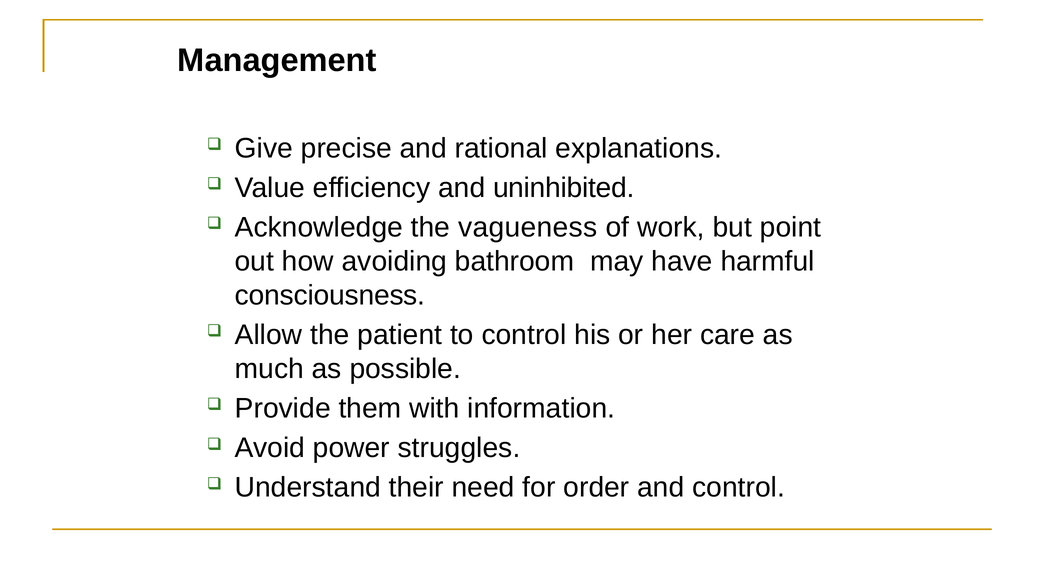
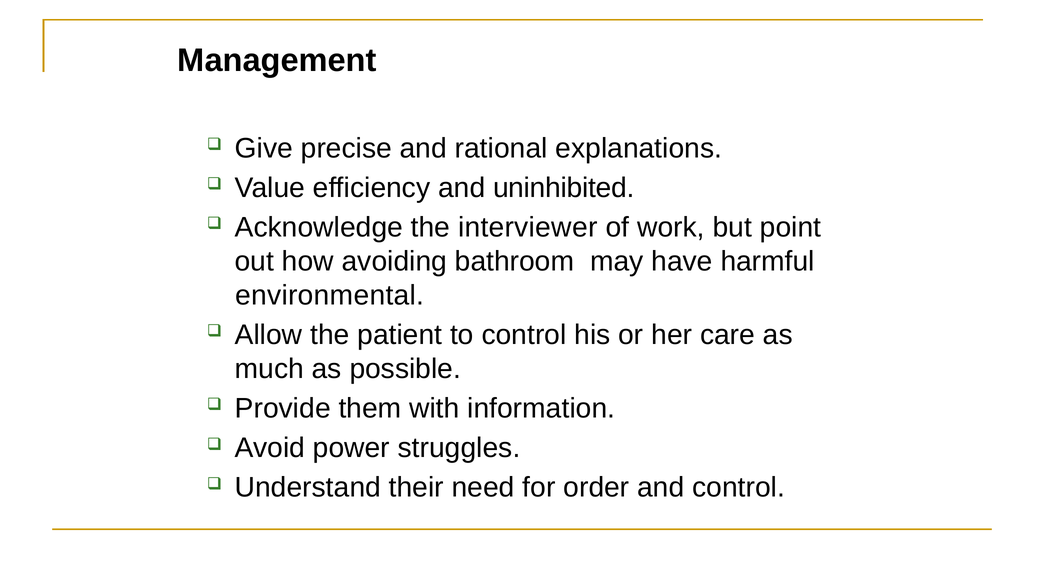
vagueness: vagueness -> interviewer
consciousness: consciousness -> environmental
